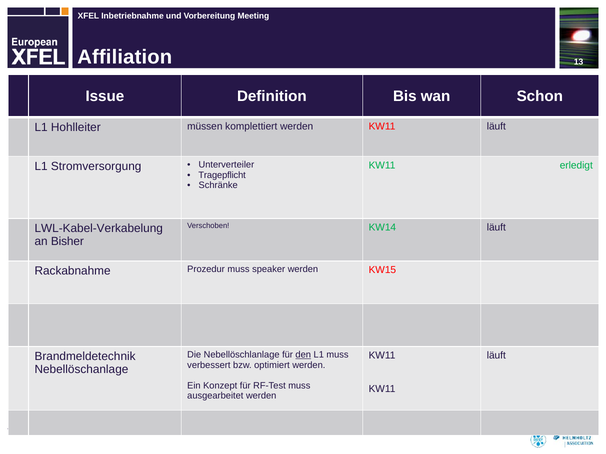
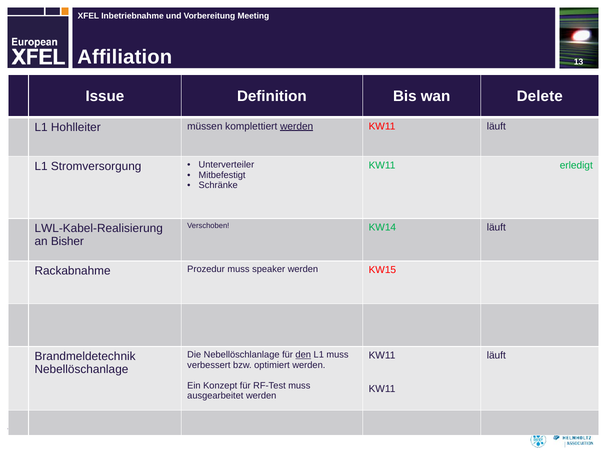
Schon: Schon -> Delete
werden at (297, 126) underline: none -> present
Tragepflicht: Tragepflicht -> Mitbefestigt
LWL-Kabel-Verkabelung: LWL-Kabel-Verkabelung -> LWL-Kabel-Realisierung
